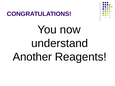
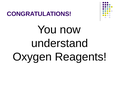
Another: Another -> Oxygen
